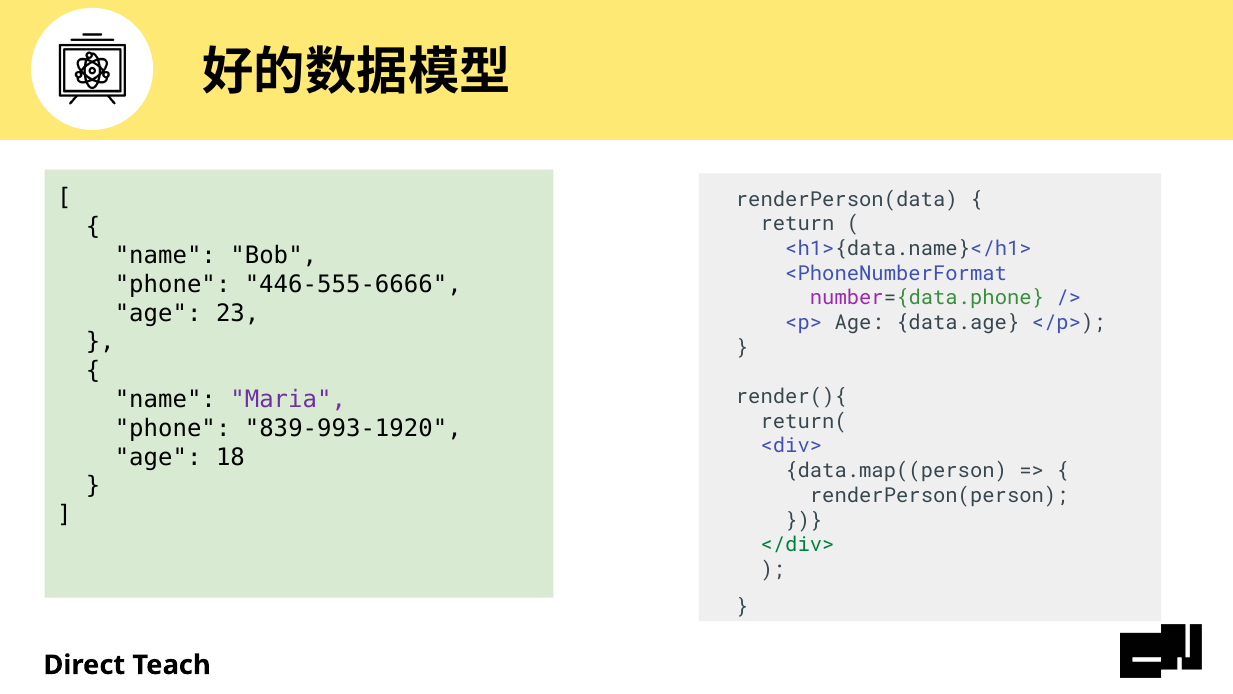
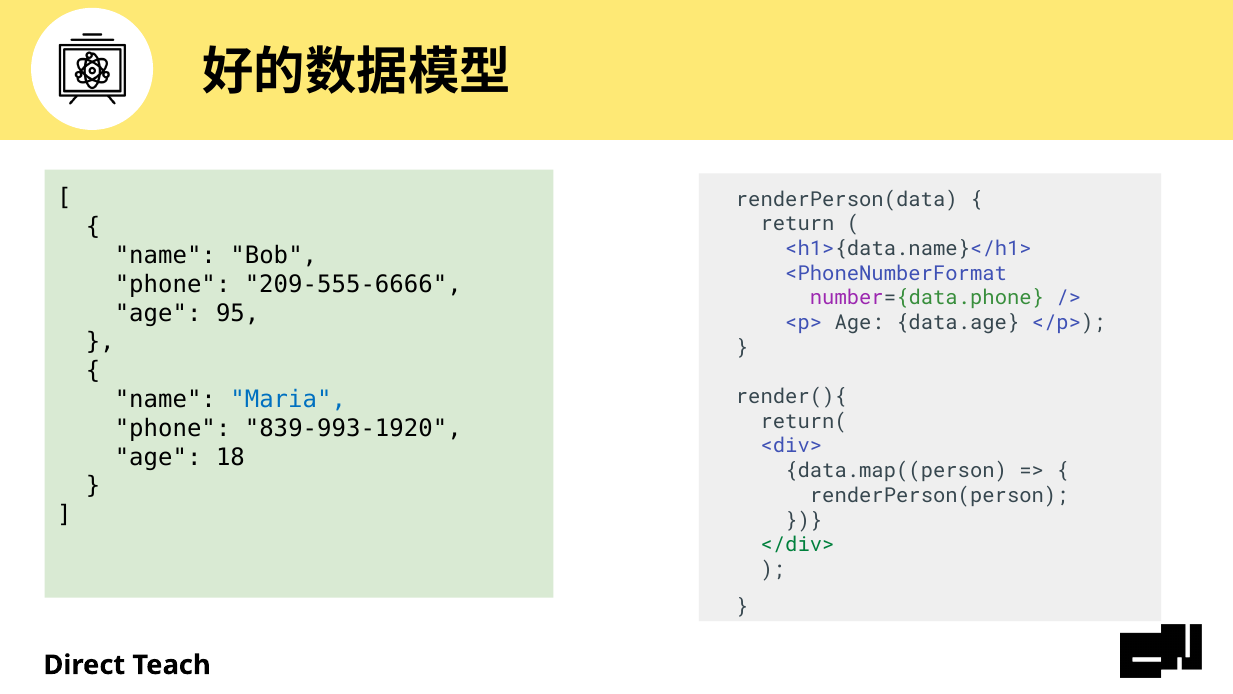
446-555-6666: 446-555-6666 -> 209-555-6666
23: 23 -> 95
Maria colour: purple -> blue
